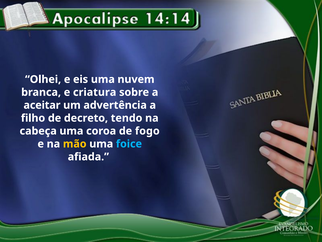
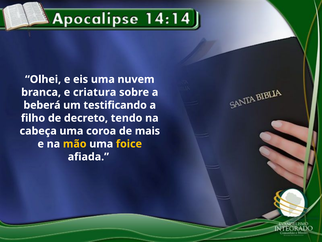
aceitar: aceitar -> beberá
advertência: advertência -> testificando
fogo: fogo -> mais
foice colour: light blue -> yellow
